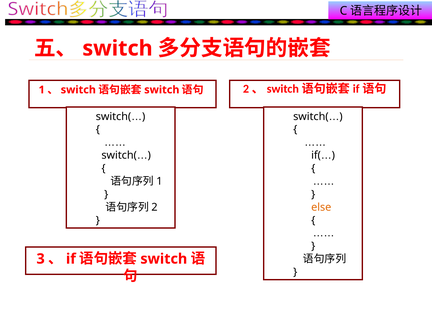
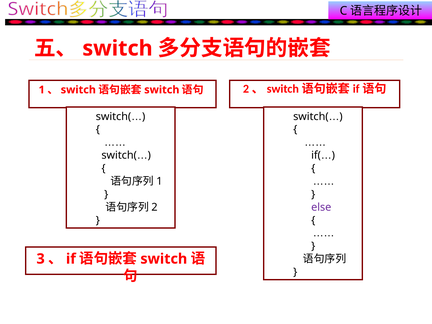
else colour: orange -> purple
